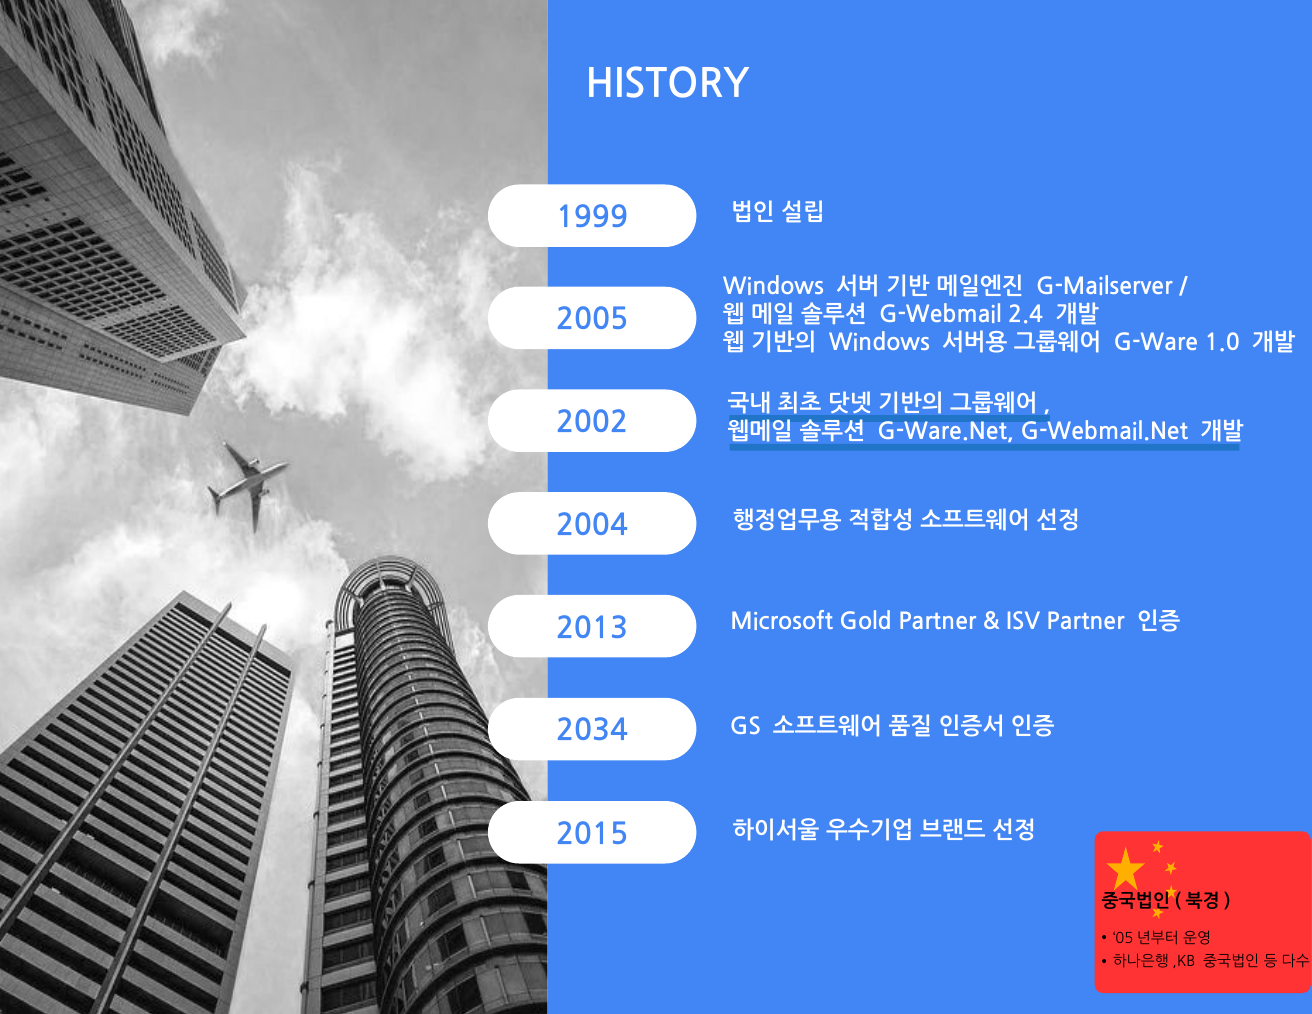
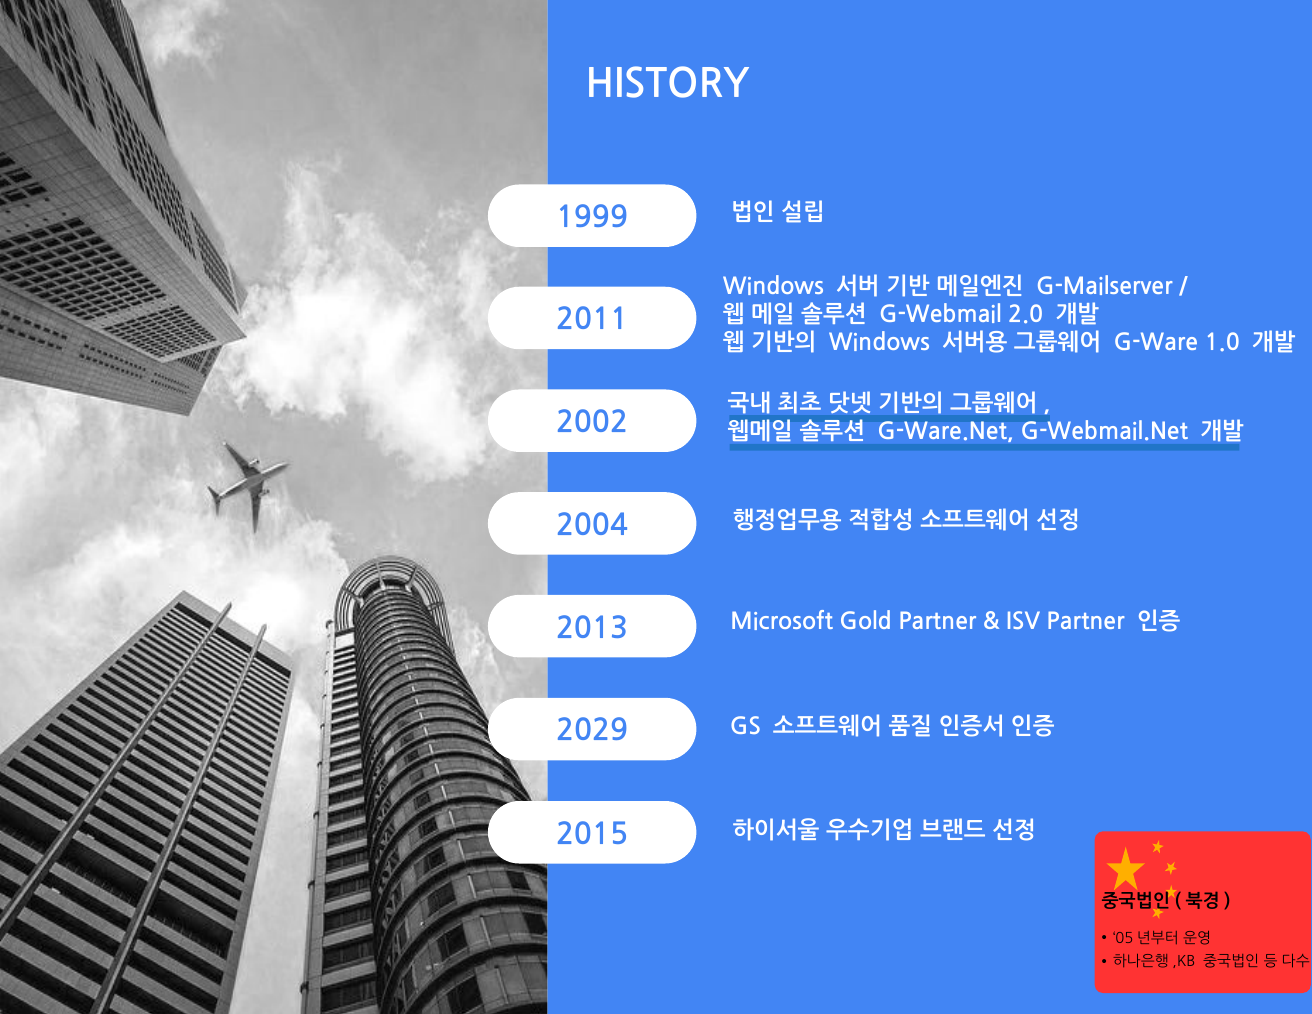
2.4: 2.4 -> 2.0
2005: 2005 -> 2011
2034: 2034 -> 2029
